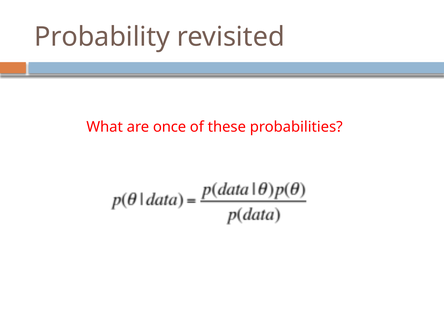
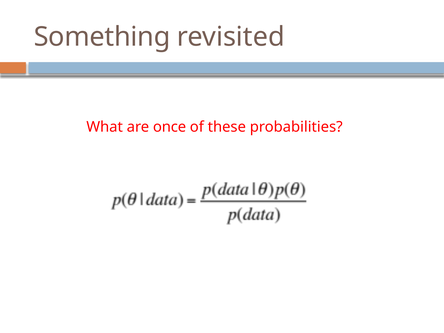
Probability: Probability -> Something
